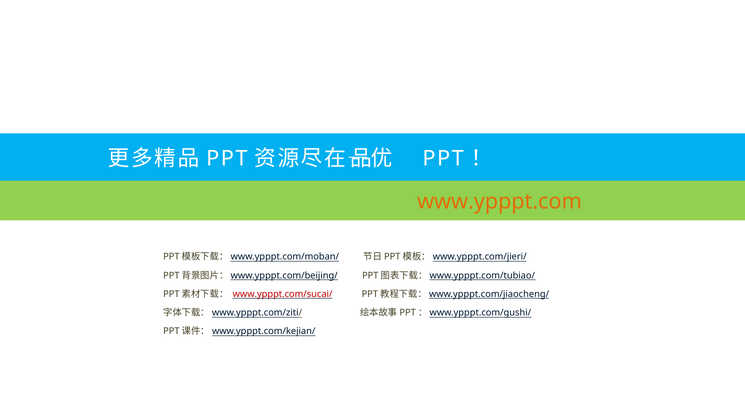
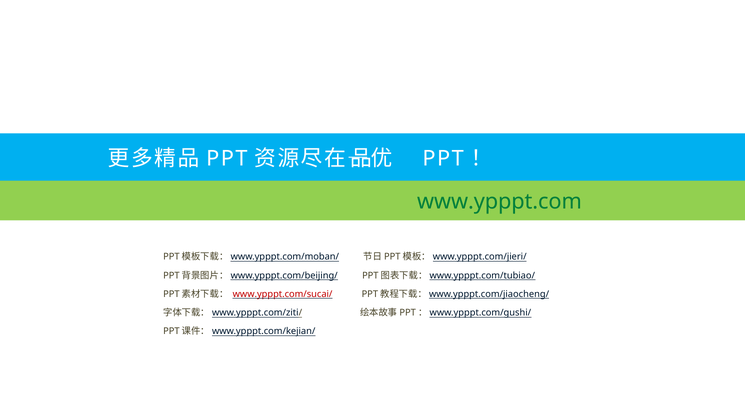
www.ypppt.com colour: orange -> green
